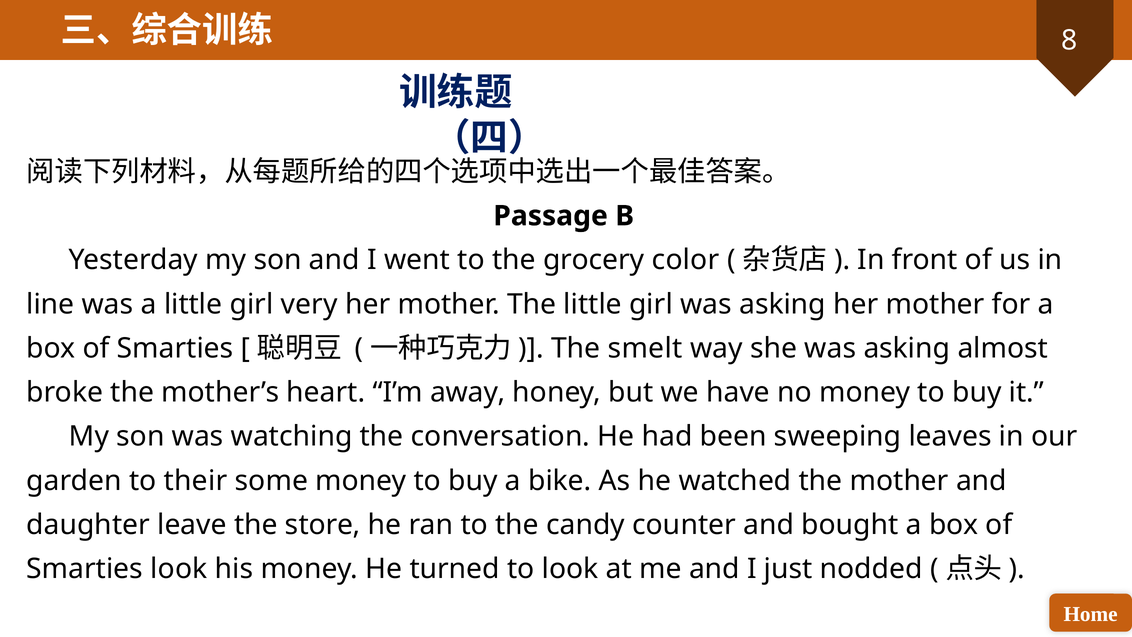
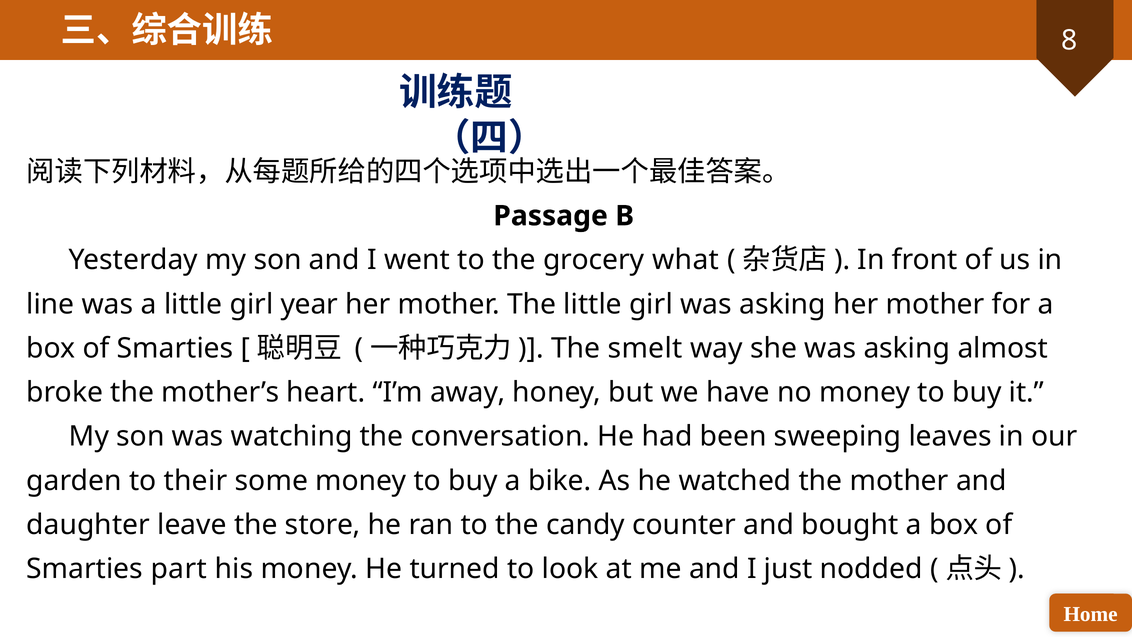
color: color -> what
very: very -> year
Smarties look: look -> part
